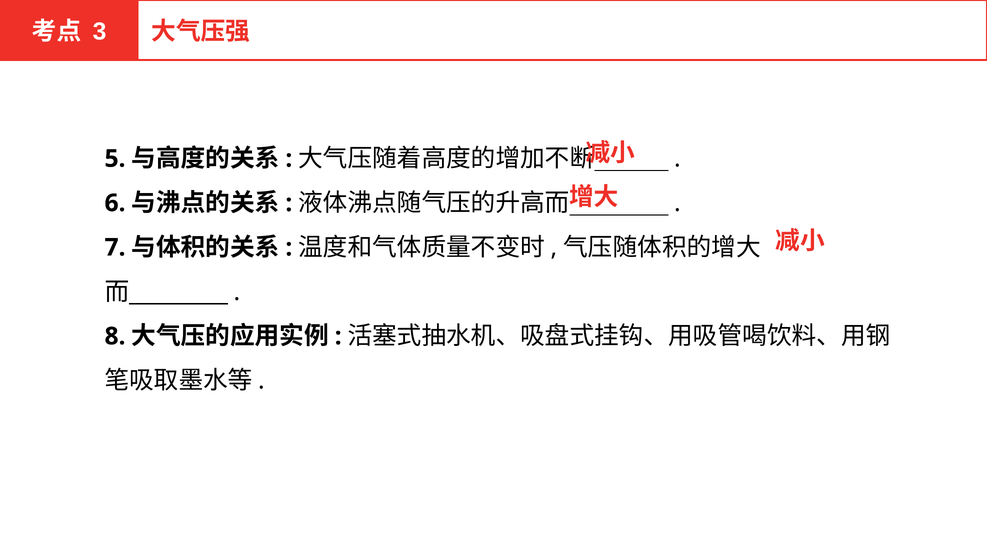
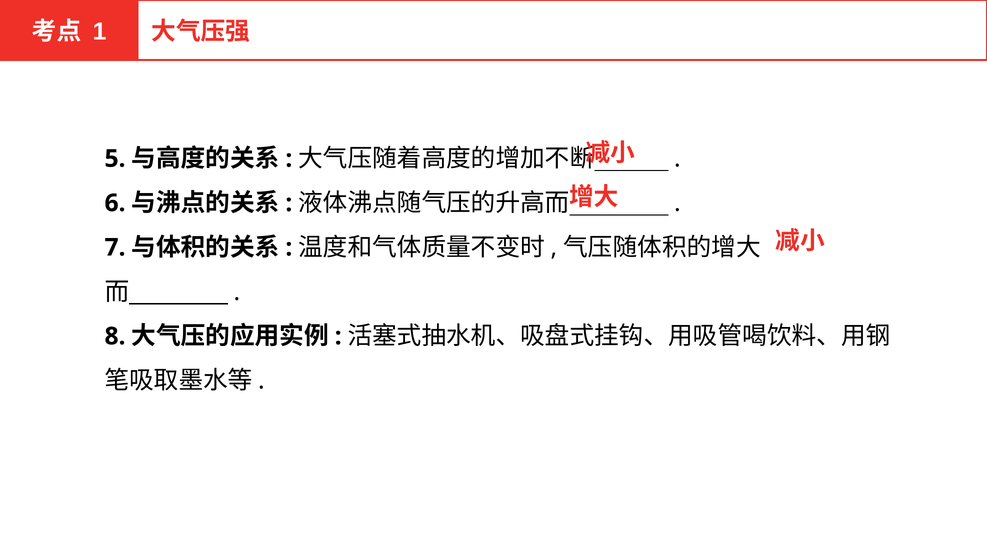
3: 3 -> 1
